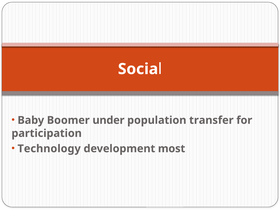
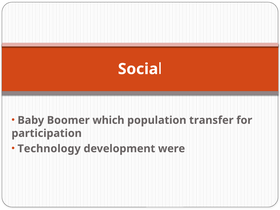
under: under -> which
most: most -> were
